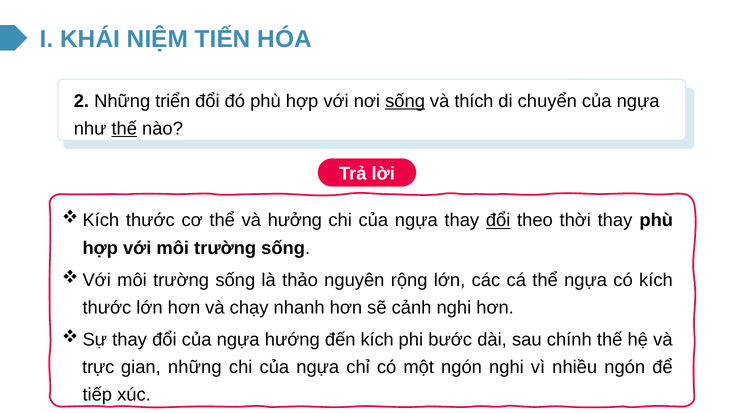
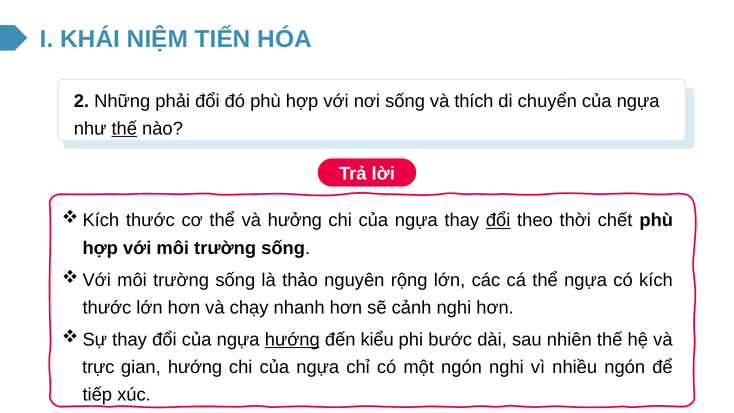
triển: triển -> phải
sống at (405, 101) underline: present -> none
thời thay: thay -> chết
hướng at (292, 340) underline: none -> present
đến kích: kích -> kiểu
chính: chính -> nhiên
gian những: những -> hướng
